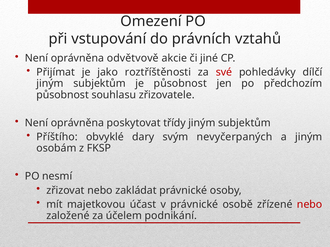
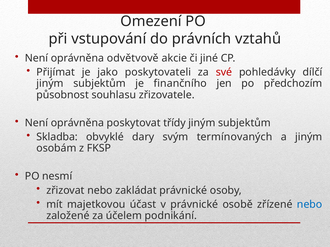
roztříštěnosti: roztříštěnosti -> poskytovateli
je působnost: působnost -> finančního
Příštího: Příštího -> Skladba
nevyčerpaných: nevyčerpaných -> termínovaných
nebo at (310, 205) colour: red -> blue
